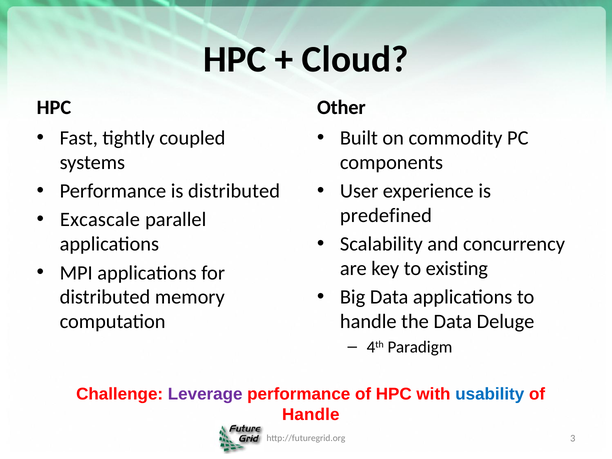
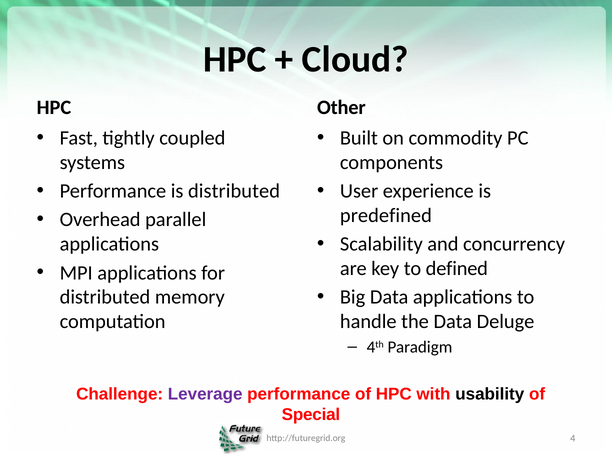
Excascale: Excascale -> Overhead
existing: existing -> defined
usability colour: blue -> black
Handle at (311, 415): Handle -> Special
3: 3 -> 4
